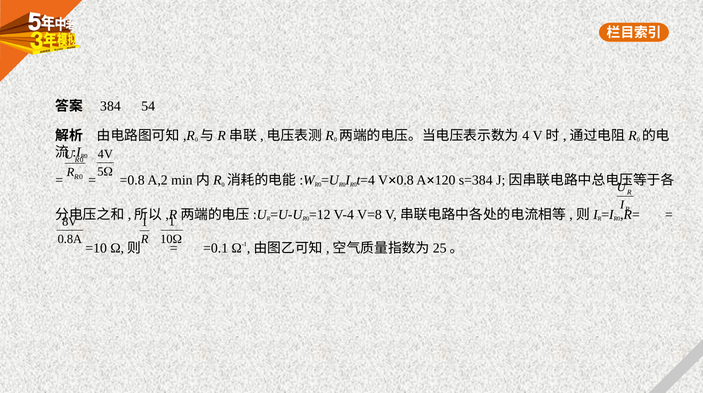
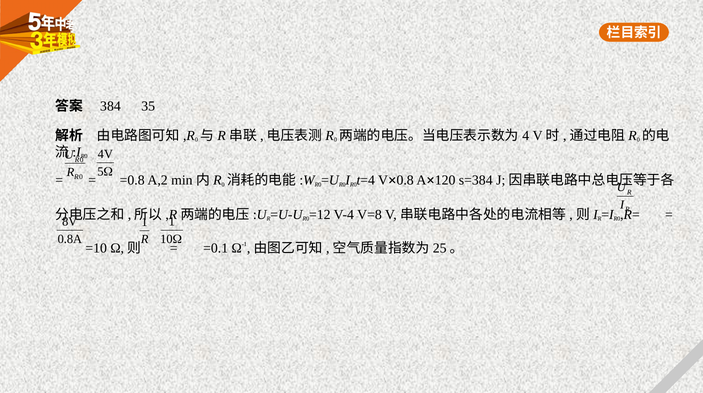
54: 54 -> 35
